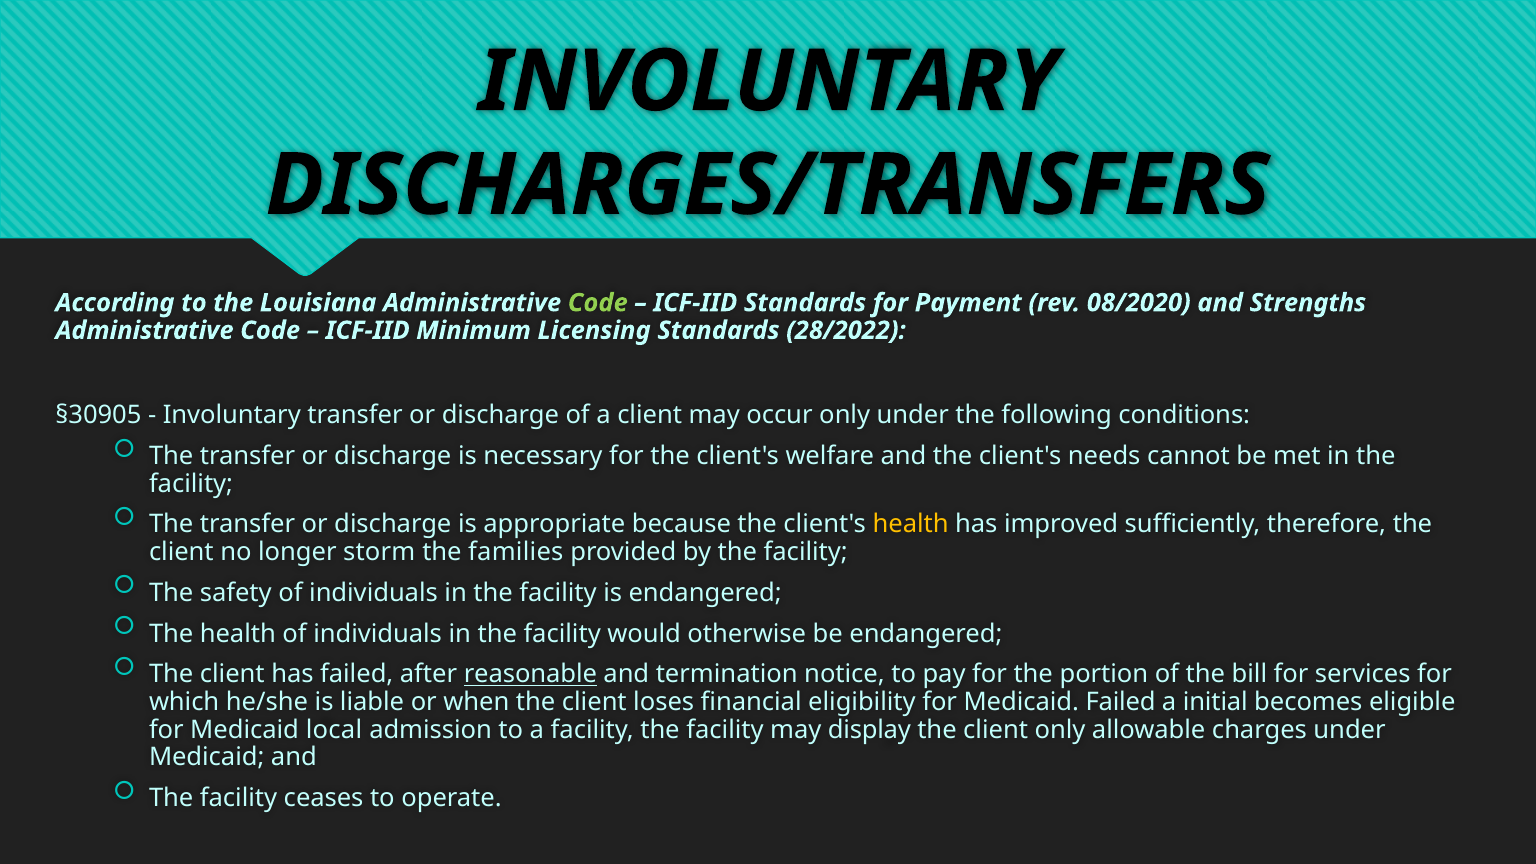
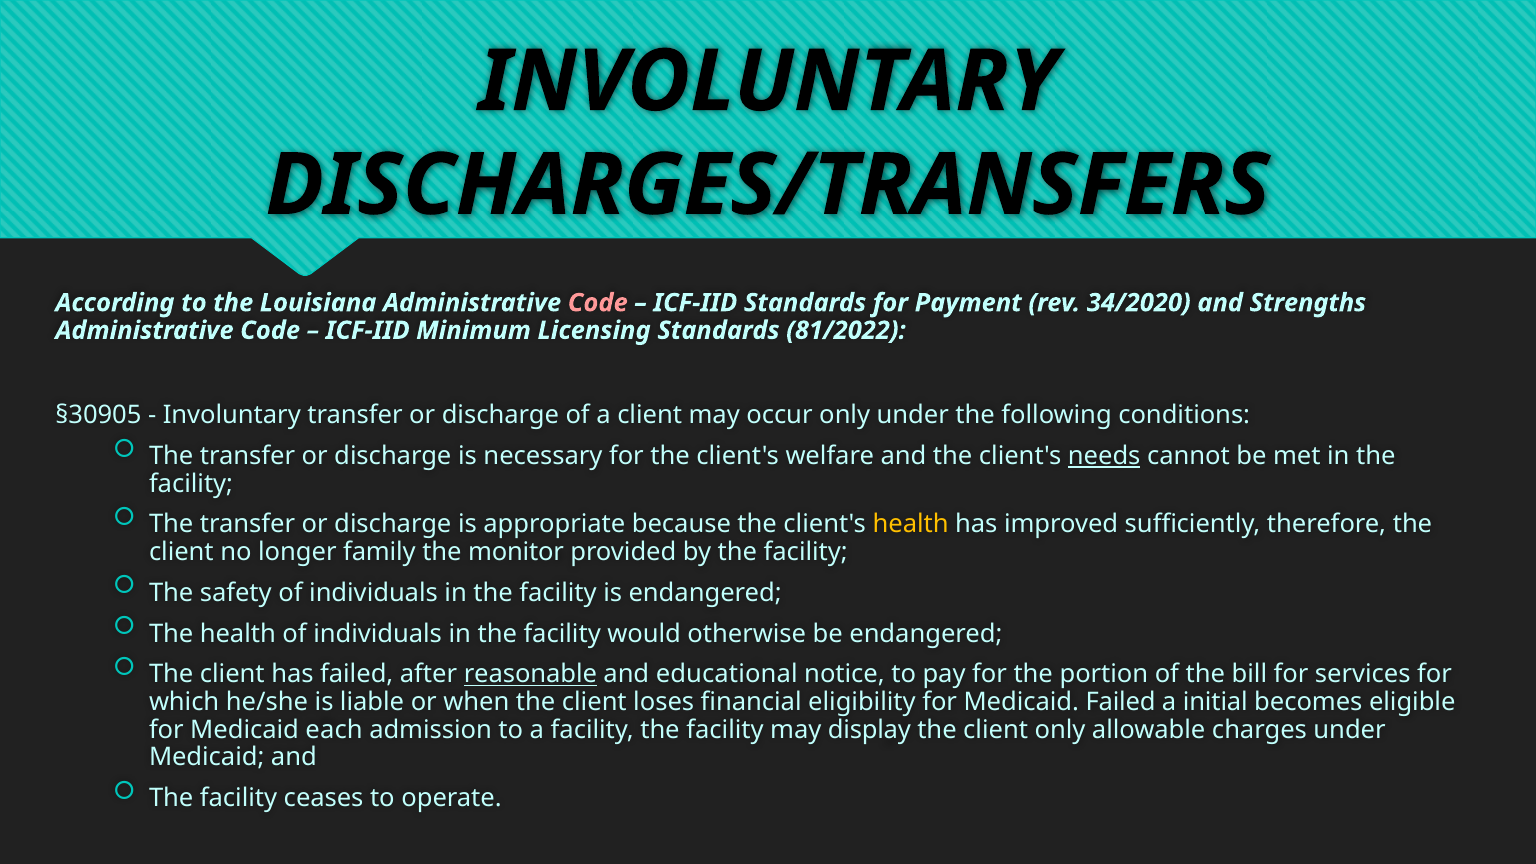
Code at (598, 303) colour: light green -> pink
08/2020: 08/2020 -> 34/2020
28/2022: 28/2022 -> 81/2022
needs underline: none -> present
storm: storm -> family
families: families -> monitor
termination: termination -> educational
local: local -> each
